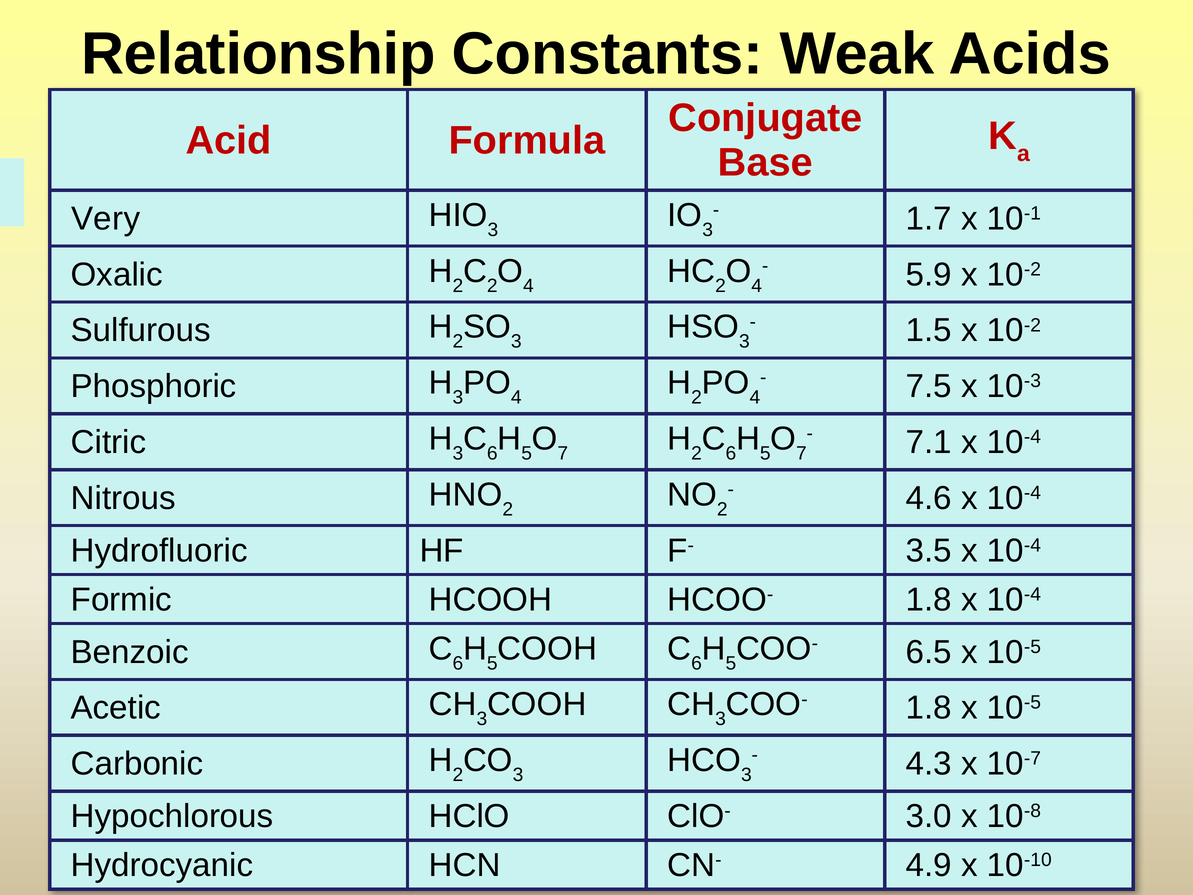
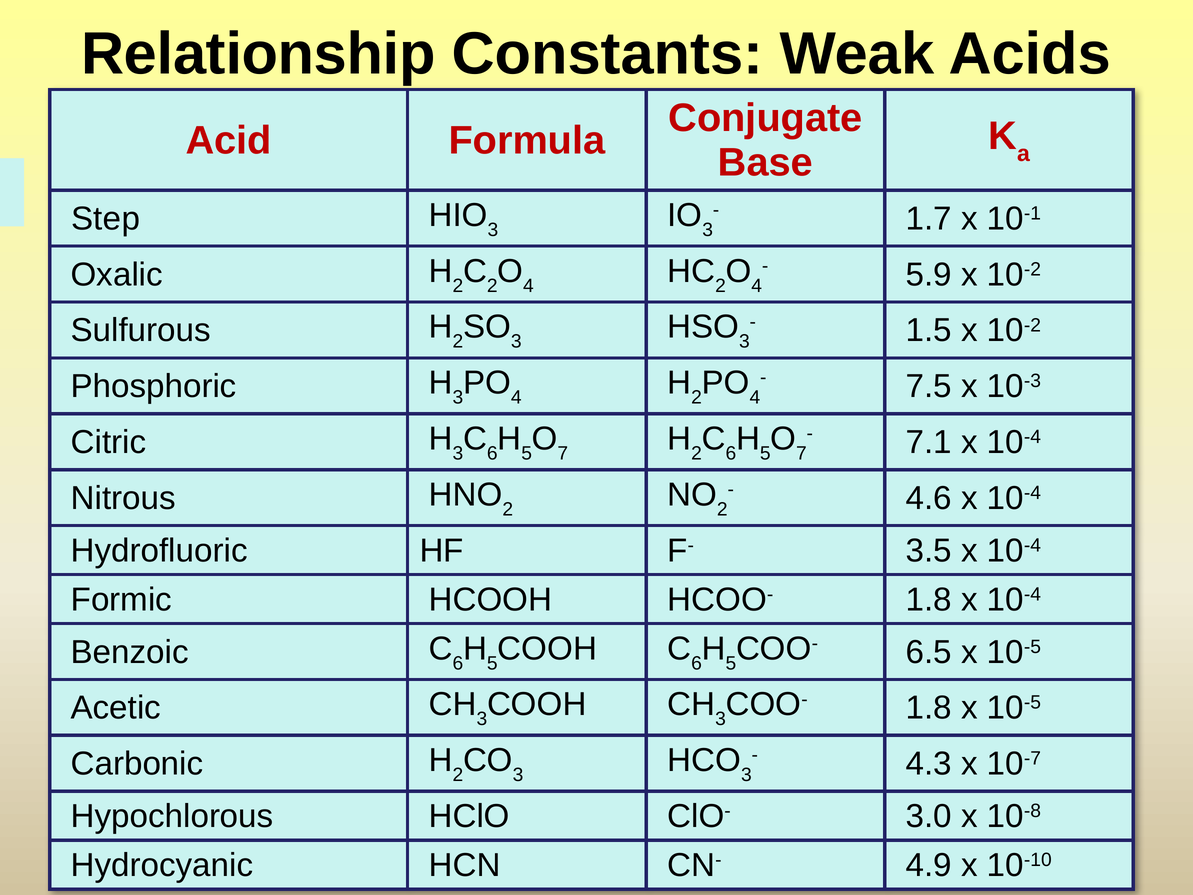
Very: Very -> Step
